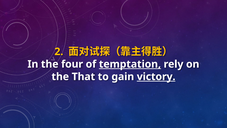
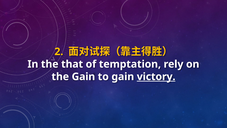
four: four -> that
temptation underline: present -> none
the That: That -> Gain
